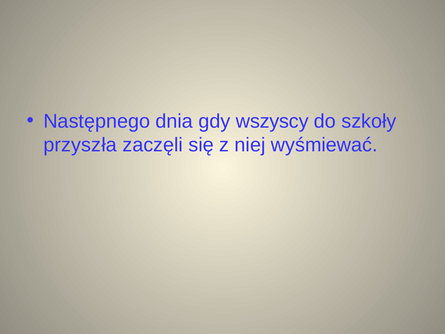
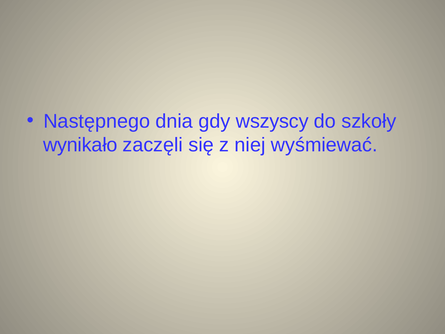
przyszła: przyszła -> wynikało
